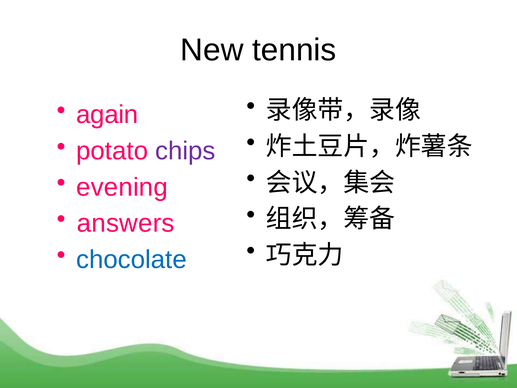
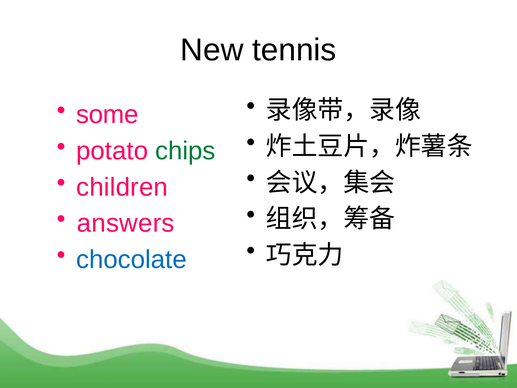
again: again -> some
chips colour: purple -> green
evening: evening -> children
